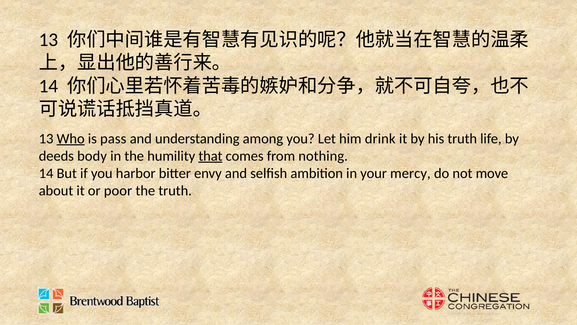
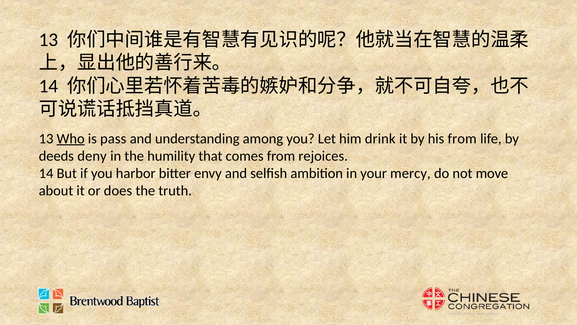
his truth: truth -> from
body: body -> deny
that underline: present -> none
nothing: nothing -> rejoices
poor: poor -> does
